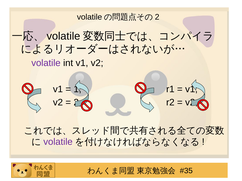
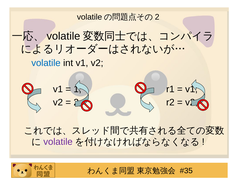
volatile at (46, 63) colour: purple -> blue
